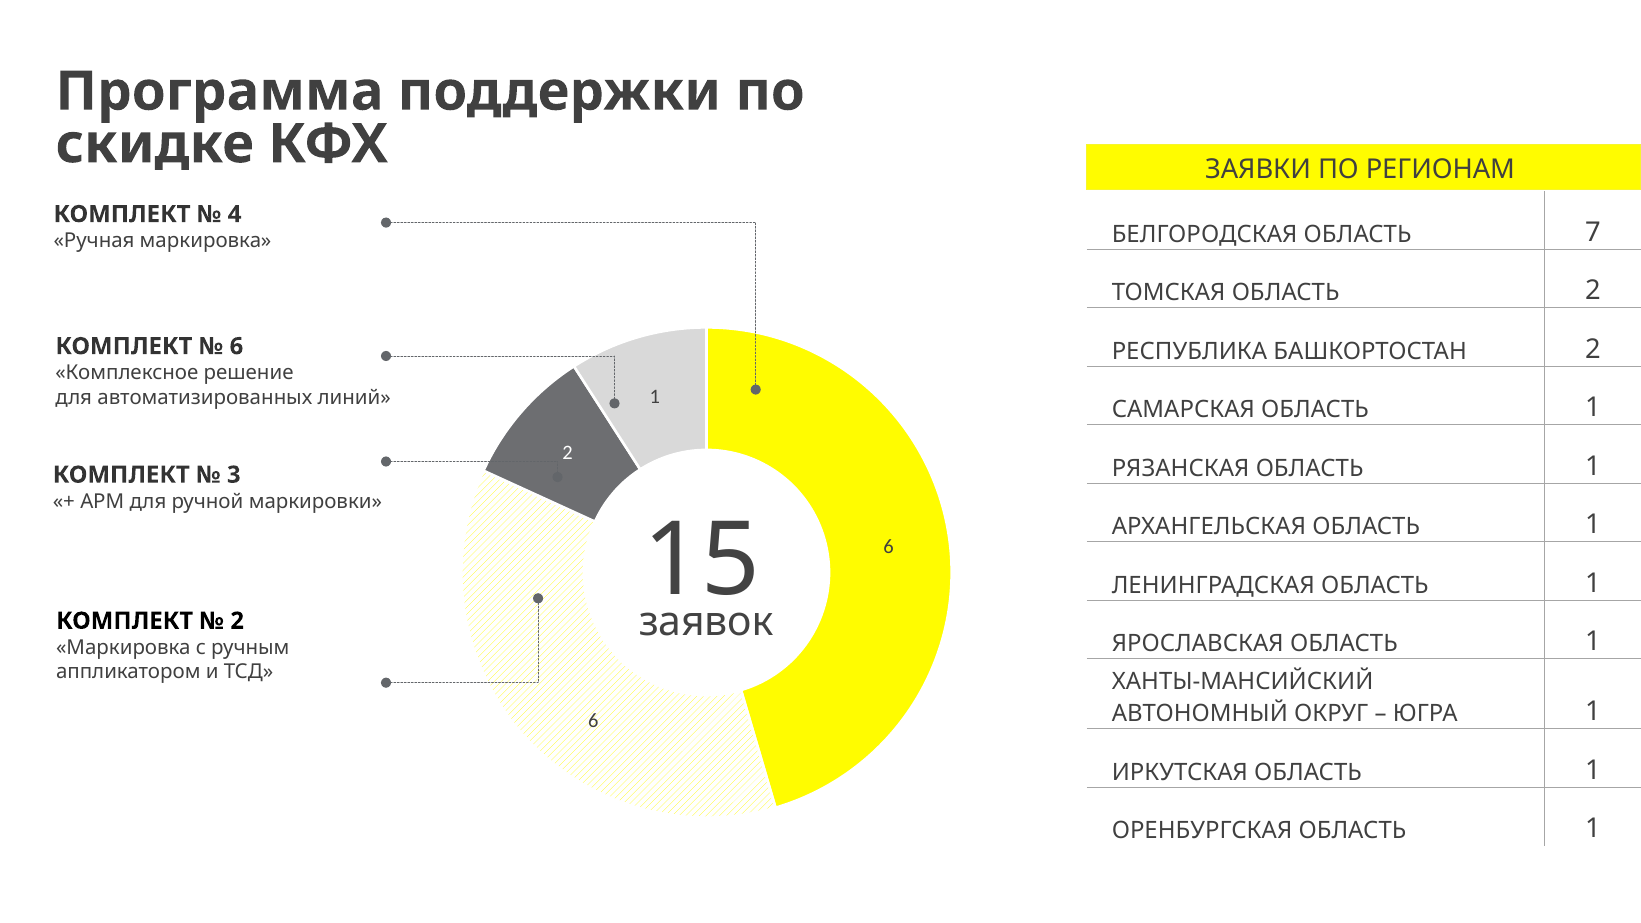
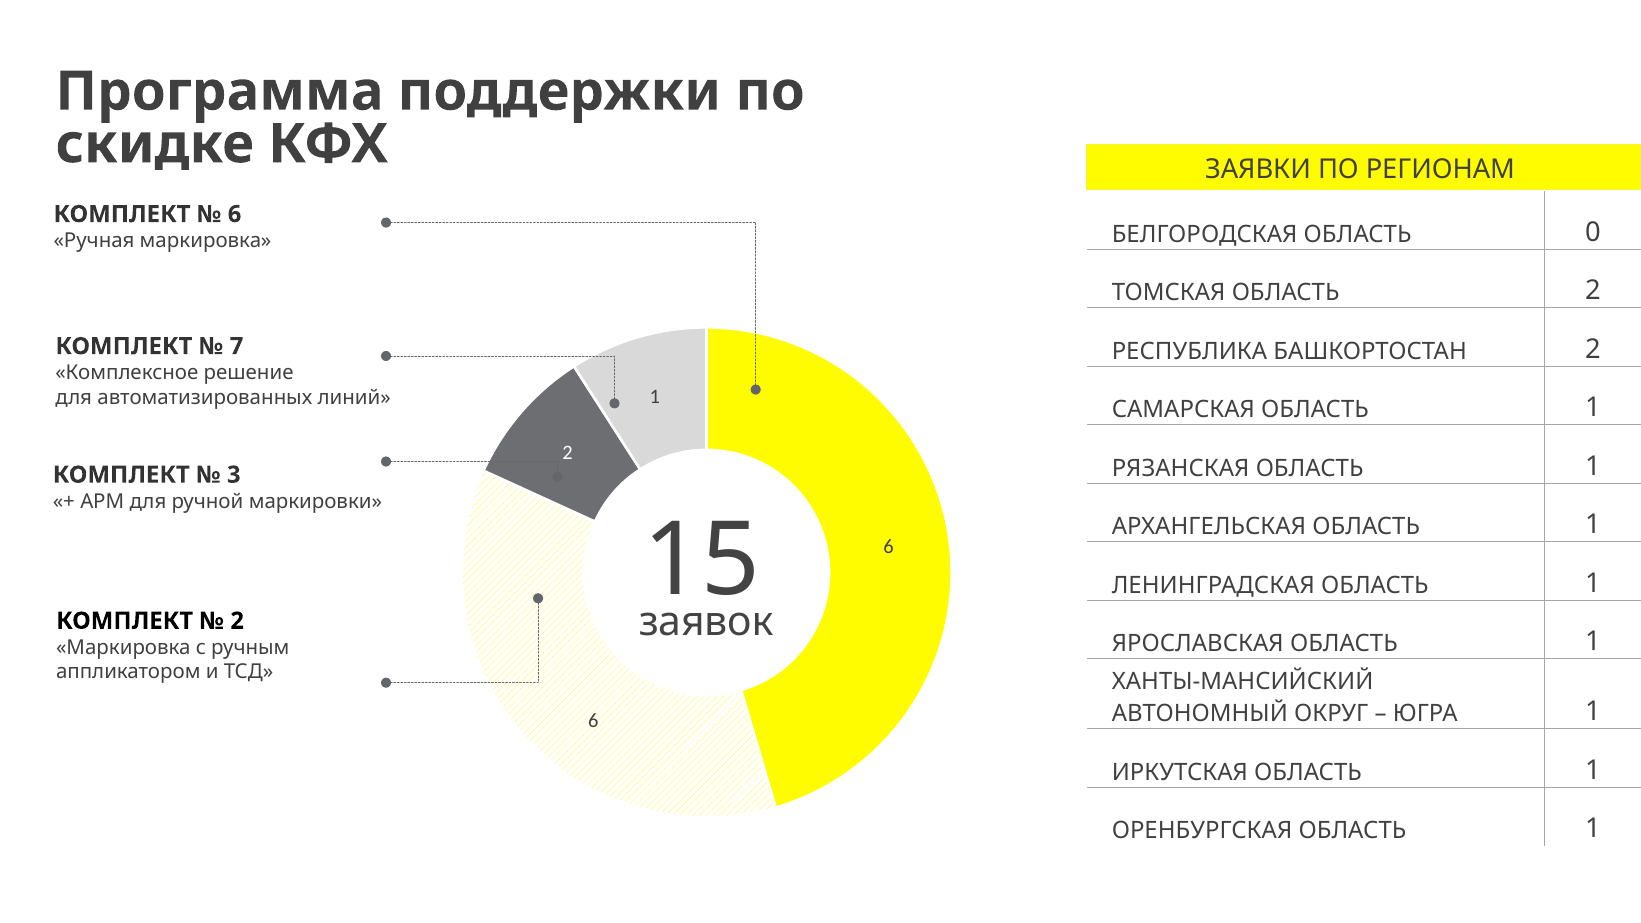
4 at (235, 214): 4 -> 6
7: 7 -> 0
6 at (236, 346): 6 -> 7
